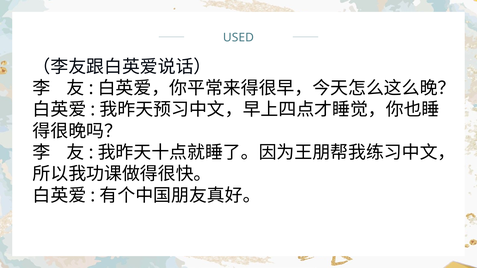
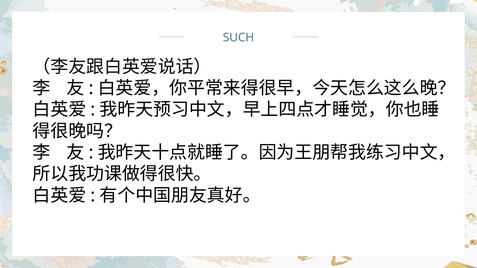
USED: USED -> SUCH
